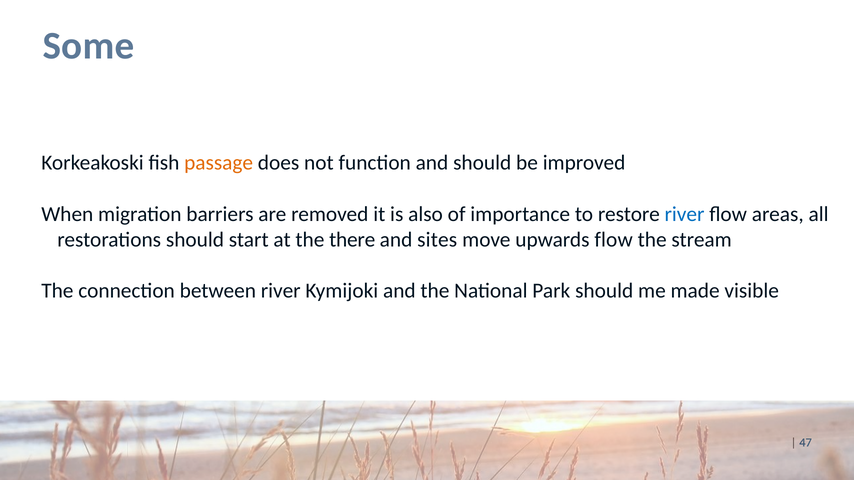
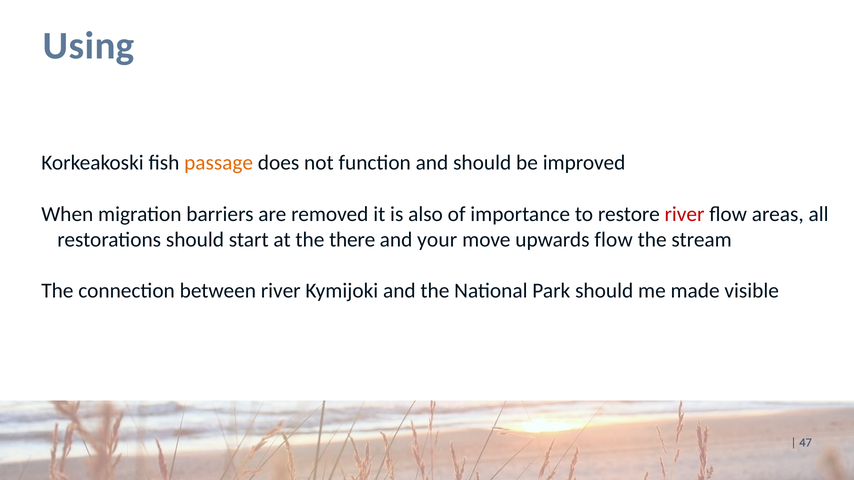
Some: Some -> Using
river at (685, 214) colour: blue -> red
sites: sites -> your
